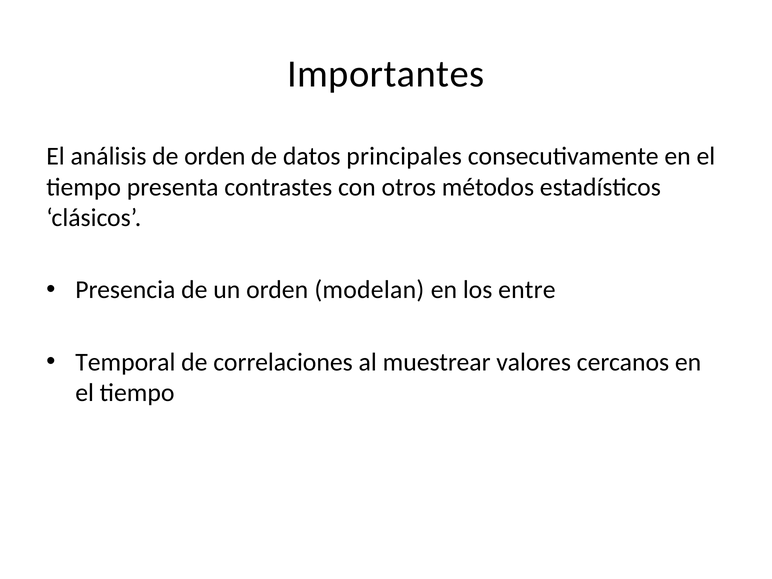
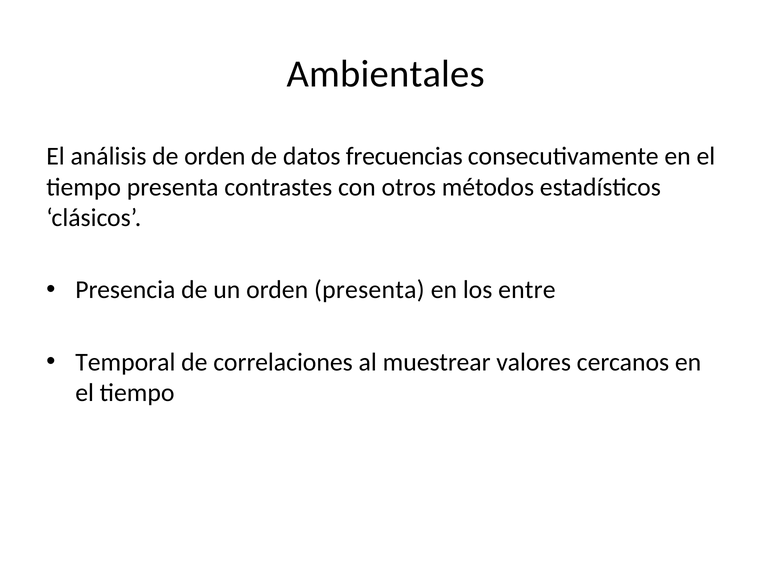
Importantes: Importantes -> Ambientales
principales: principales -> frecuencias
orden modelan: modelan -> presenta
